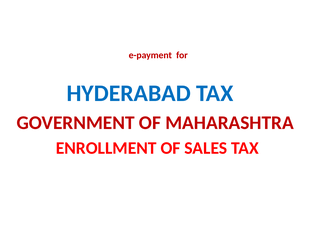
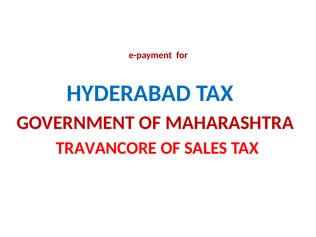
ENROLLMENT: ENROLLMENT -> TRAVANCORE
